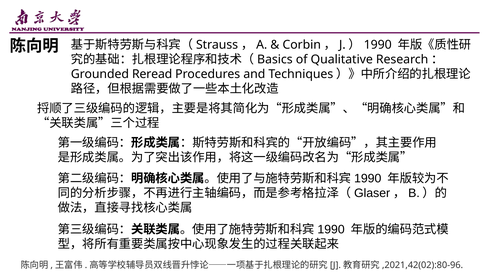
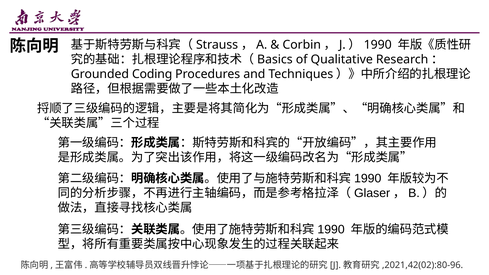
Reread: Reread -> Coding
